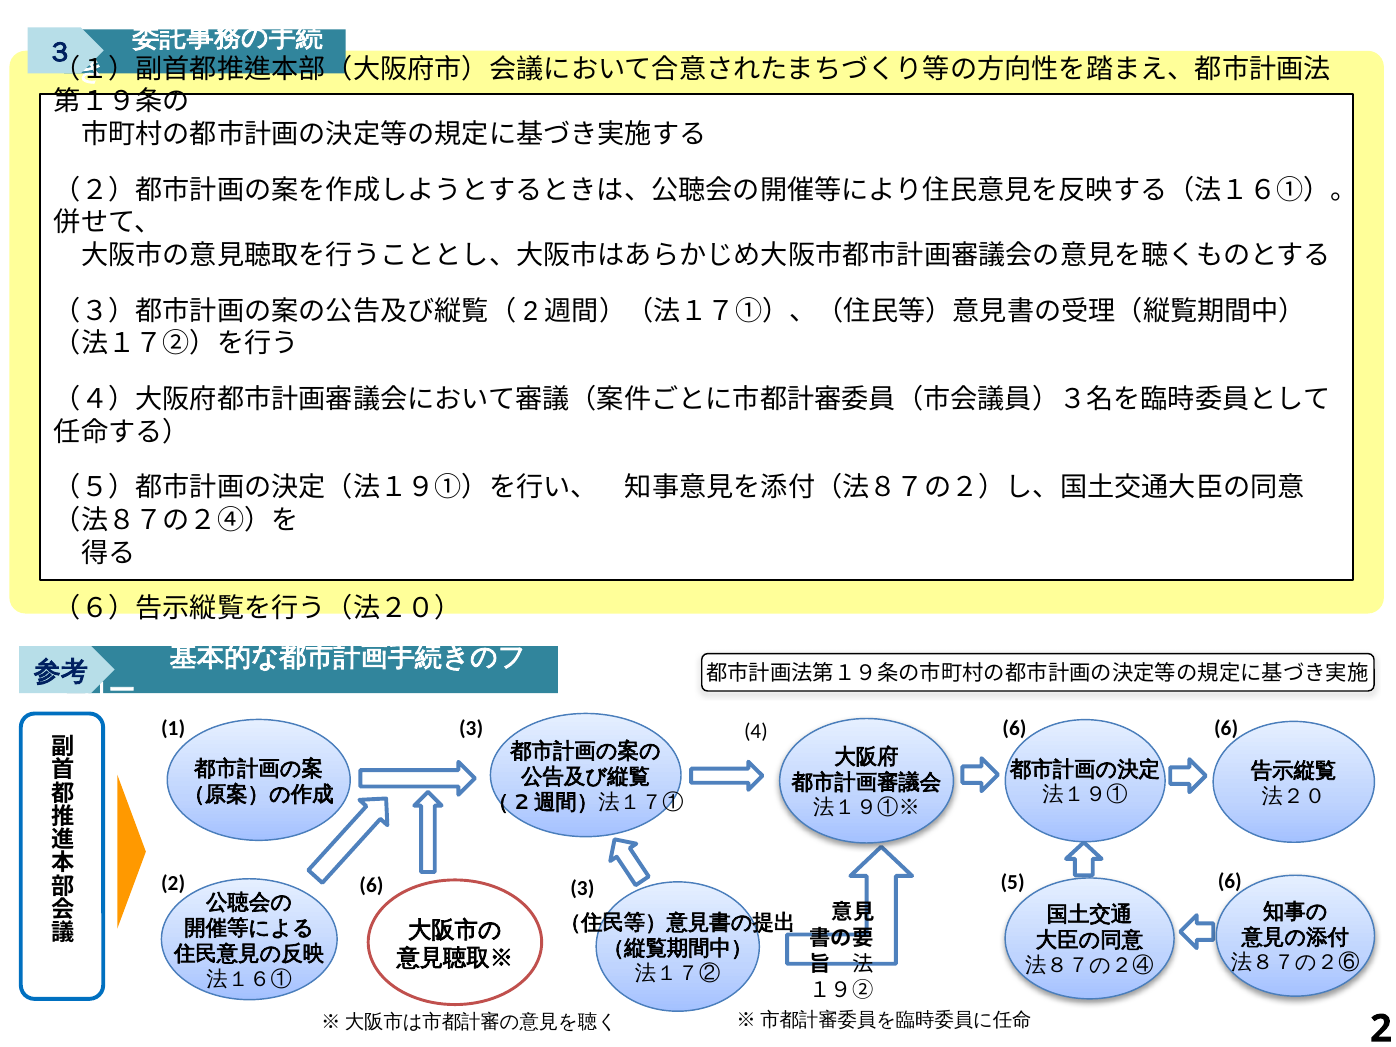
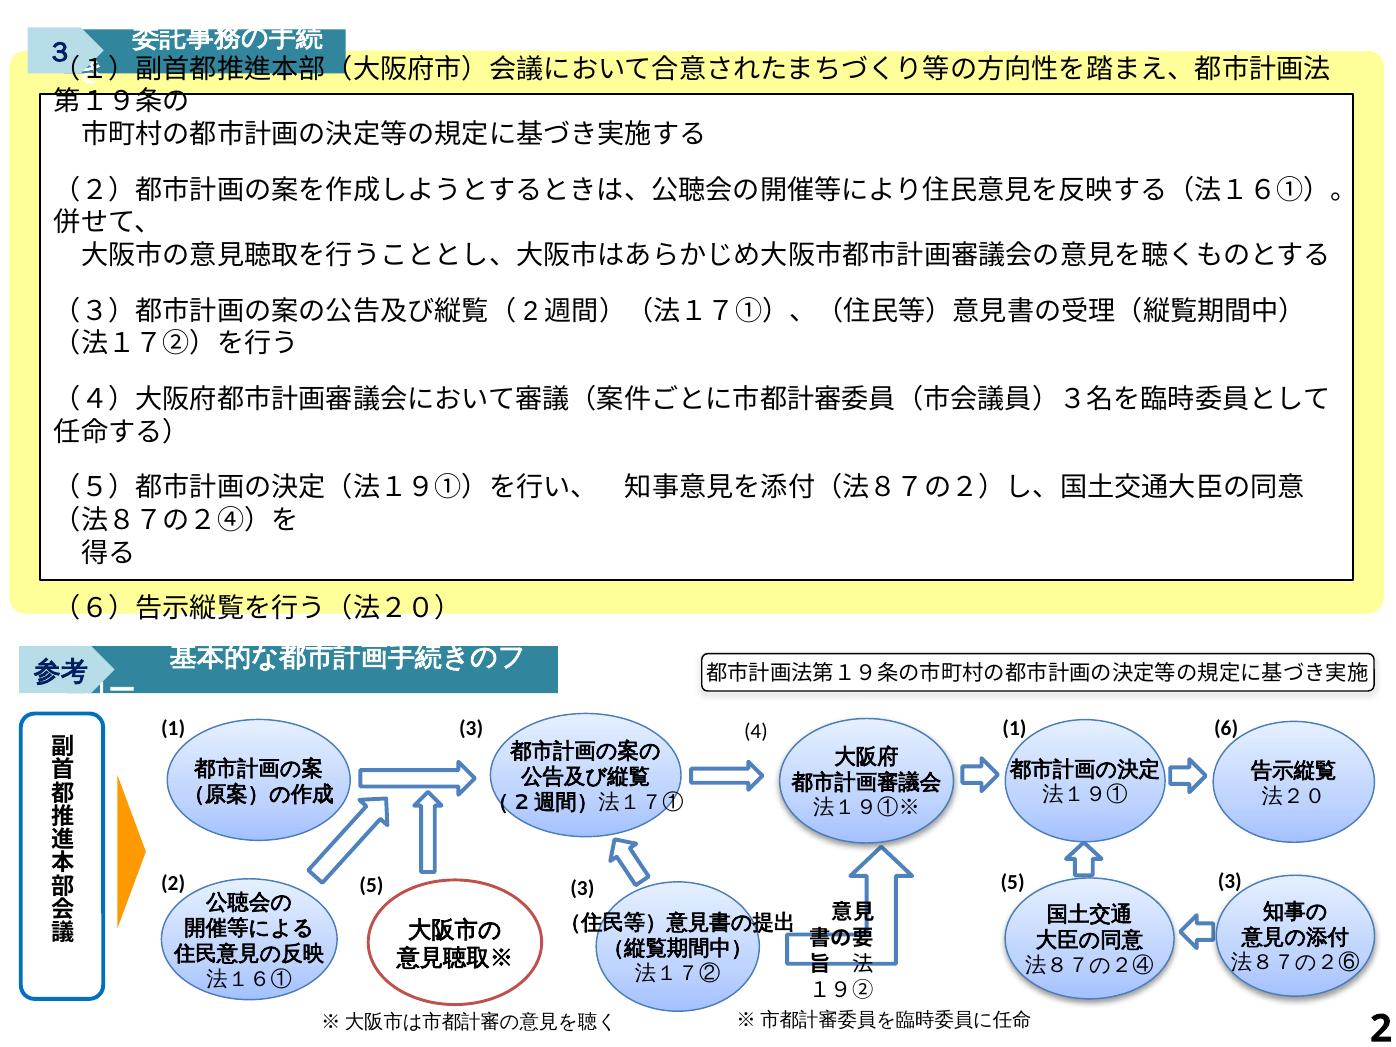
4 6: 6 -> 1
6 at (1230, 881): 6 -> 3
2 6: 6 -> 5
